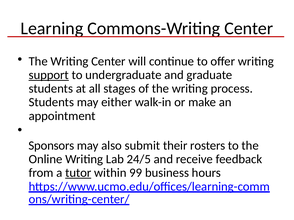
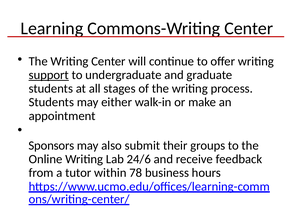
rosters: rosters -> groups
24/5: 24/5 -> 24/6
tutor underline: present -> none
99: 99 -> 78
